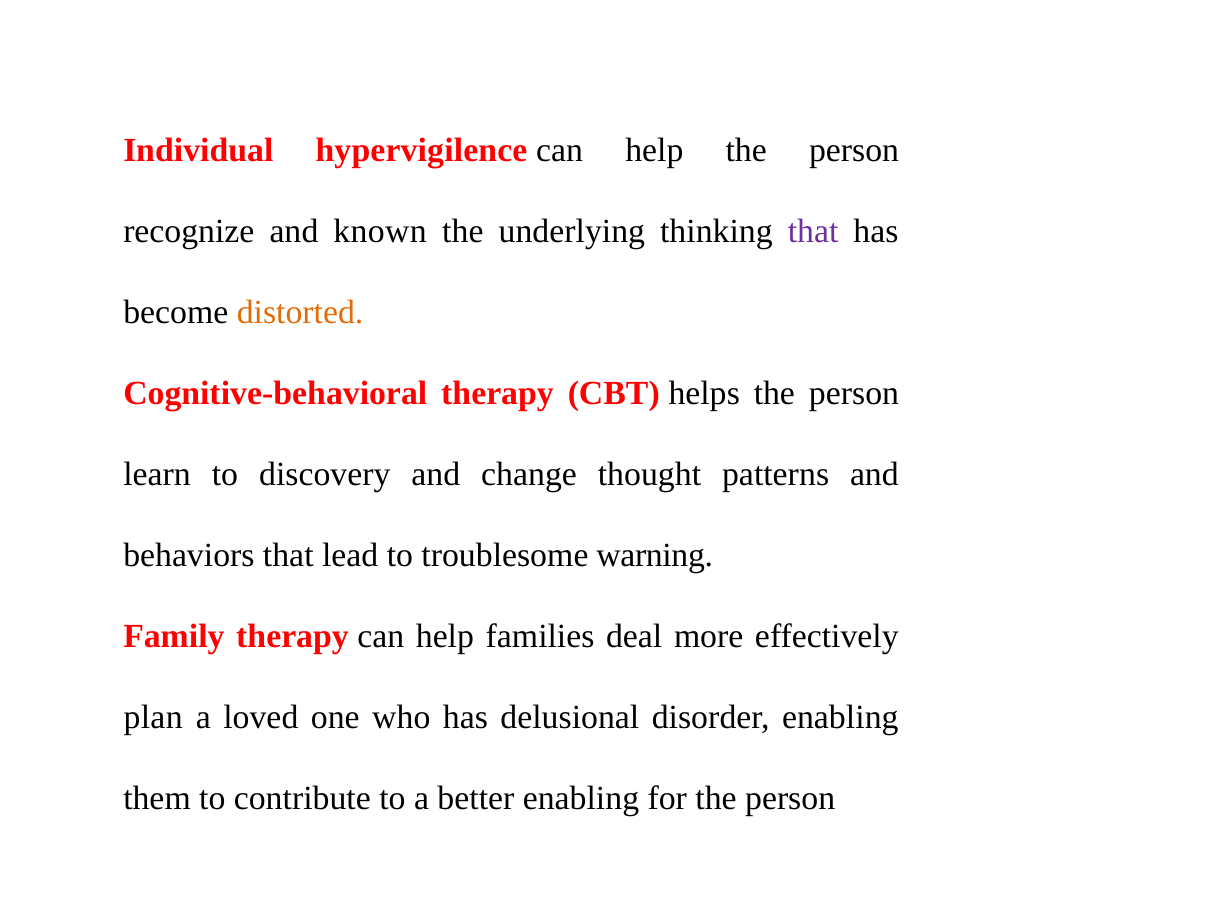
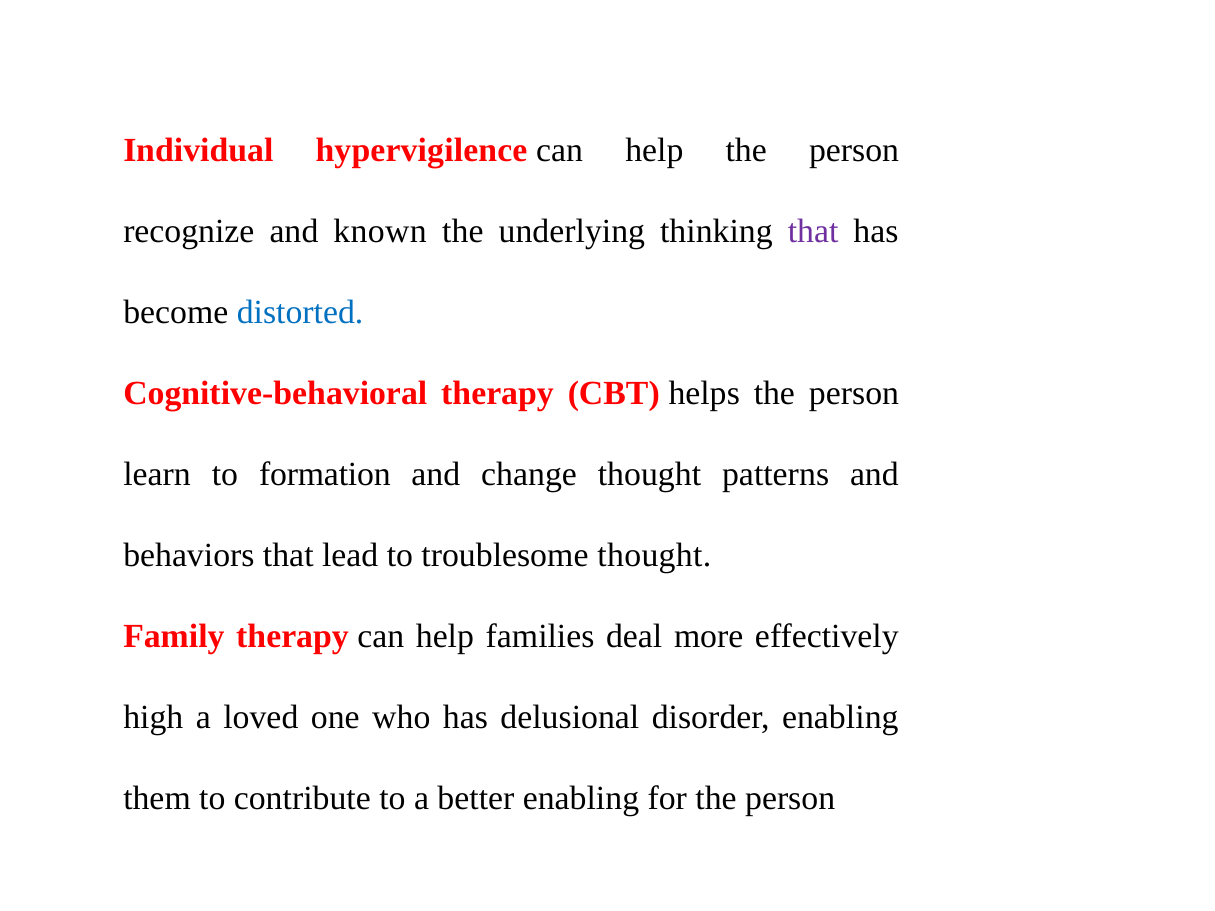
distorted colour: orange -> blue
discovery: discovery -> formation
troublesome warning: warning -> thought
plan: plan -> high
